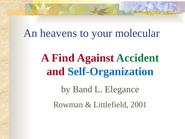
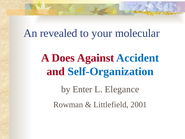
heavens: heavens -> revealed
Find: Find -> Does
Accident colour: green -> blue
Band: Band -> Enter
